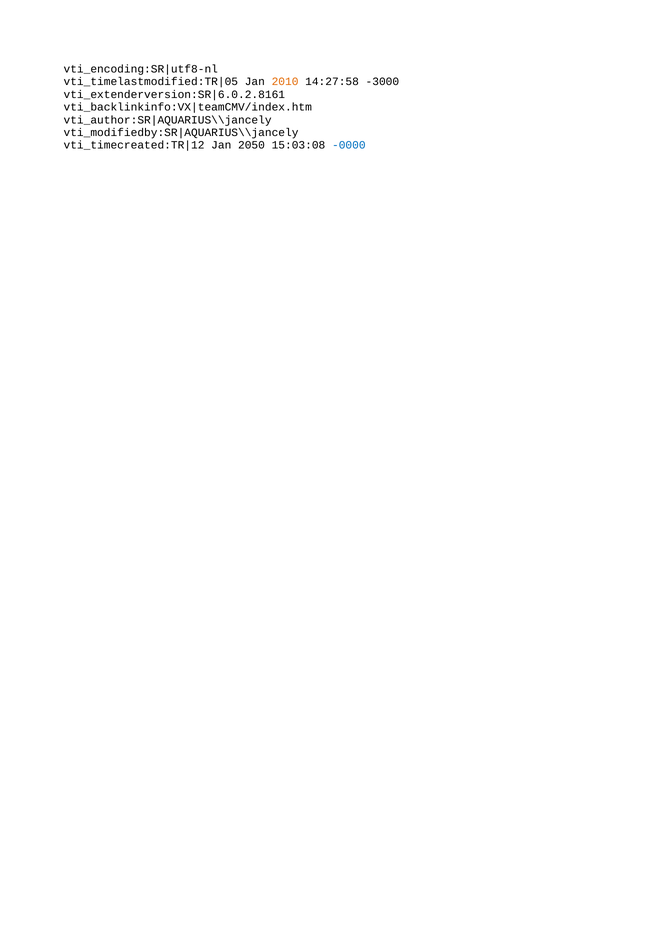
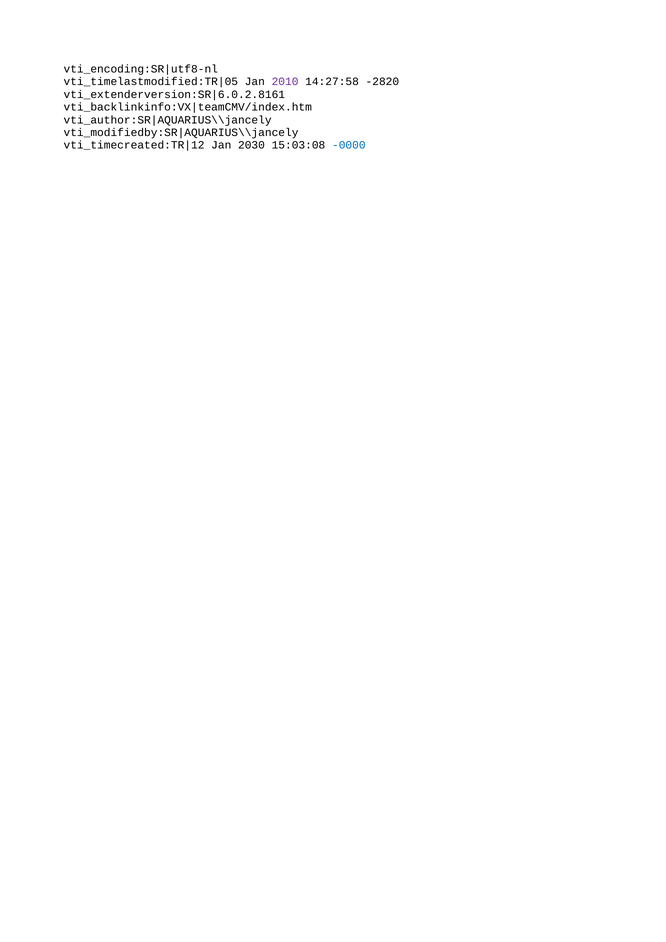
2010 colour: orange -> purple
-3000: -3000 -> -2820
2050: 2050 -> 2030
